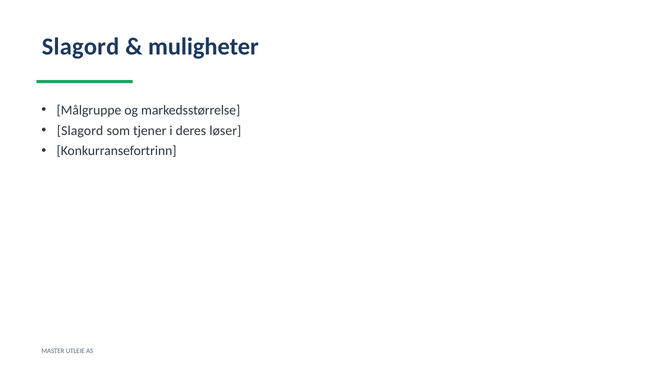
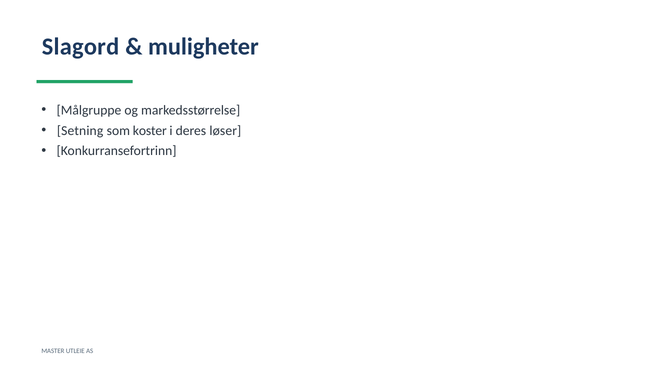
Slagord at (80, 131): Slagord -> Setning
tjener: tjener -> koster
